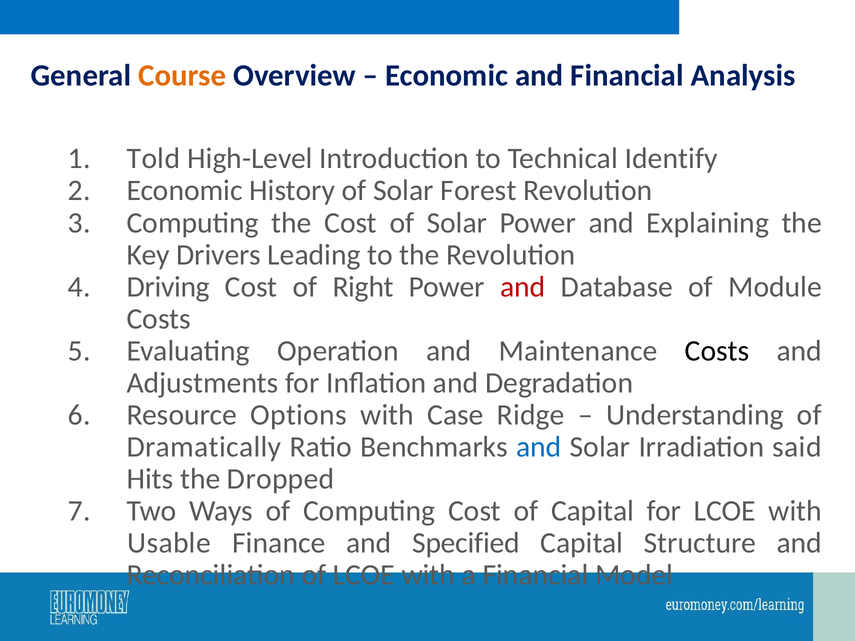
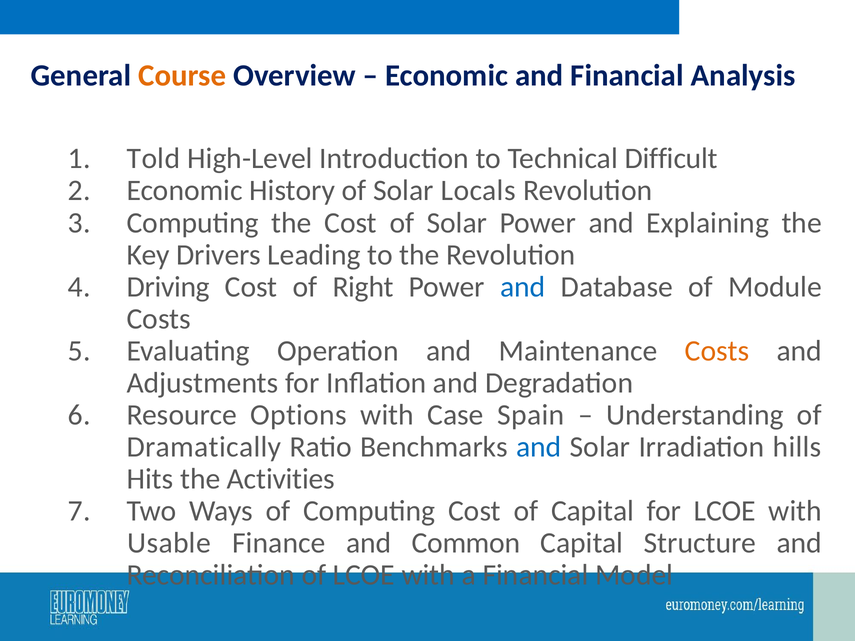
Identify: Identify -> Difficult
Forest: Forest -> Locals
and at (523, 287) colour: red -> blue
Costs at (717, 351) colour: black -> orange
Ridge: Ridge -> Spain
said: said -> hills
Dropped: Dropped -> Activities
Specified: Specified -> Common
